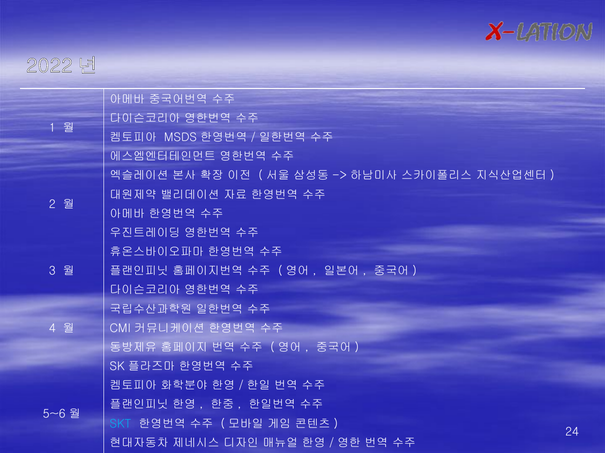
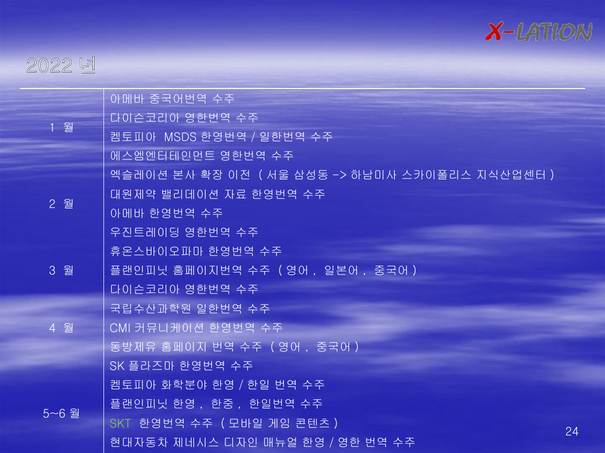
SKT colour: light blue -> light green
